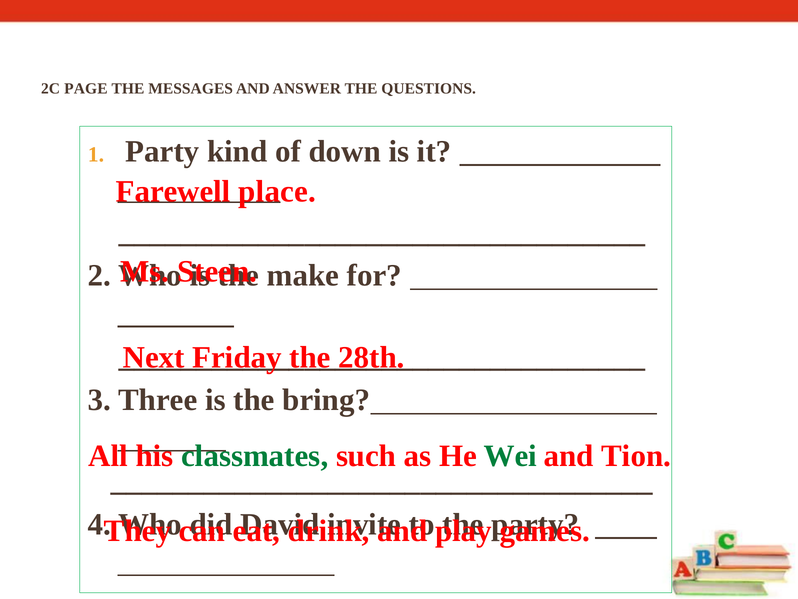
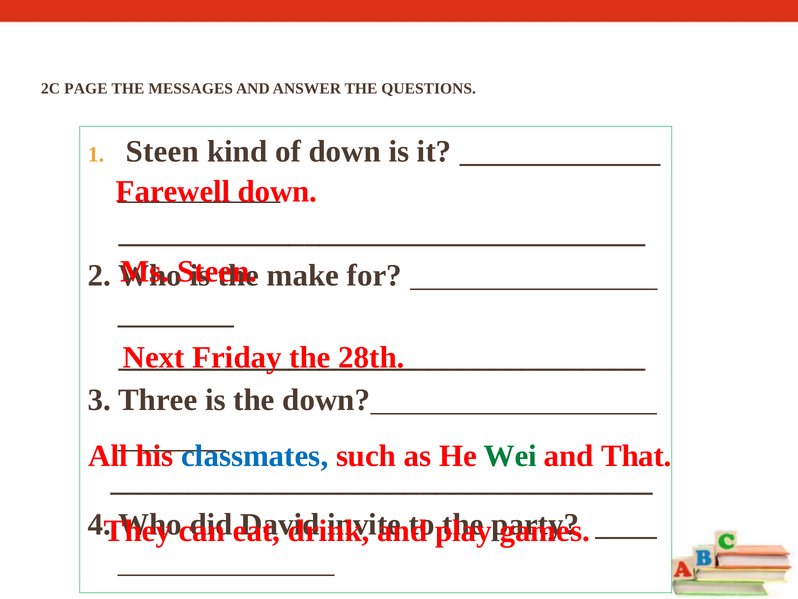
Party at (162, 151): Party -> Steen
Farewell place: place -> down
the bring: bring -> down
classmates colour: green -> blue
Tion: Tion -> That
